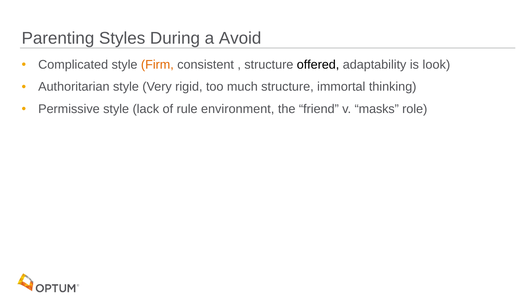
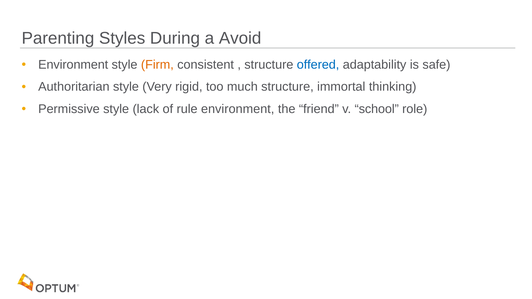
Complicated at (73, 65): Complicated -> Environment
offered colour: black -> blue
look: look -> safe
masks: masks -> school
